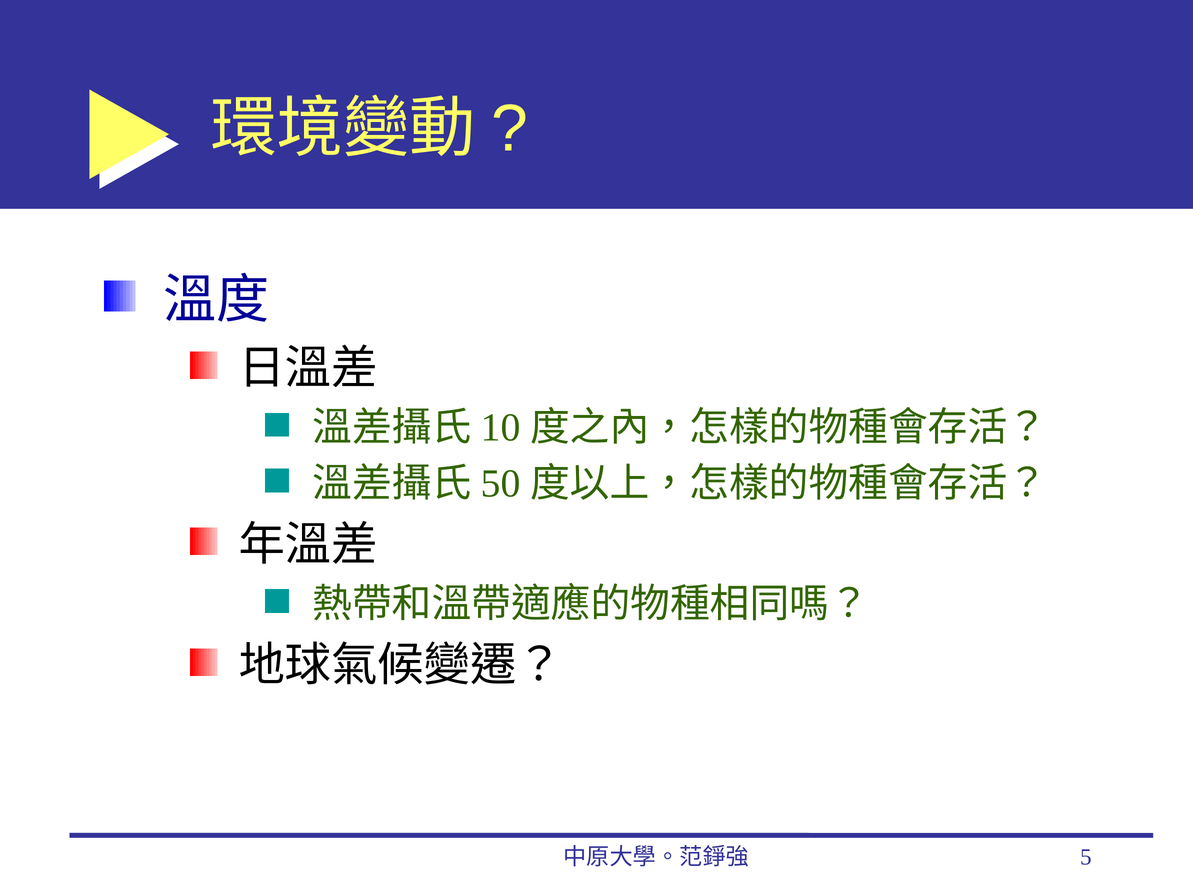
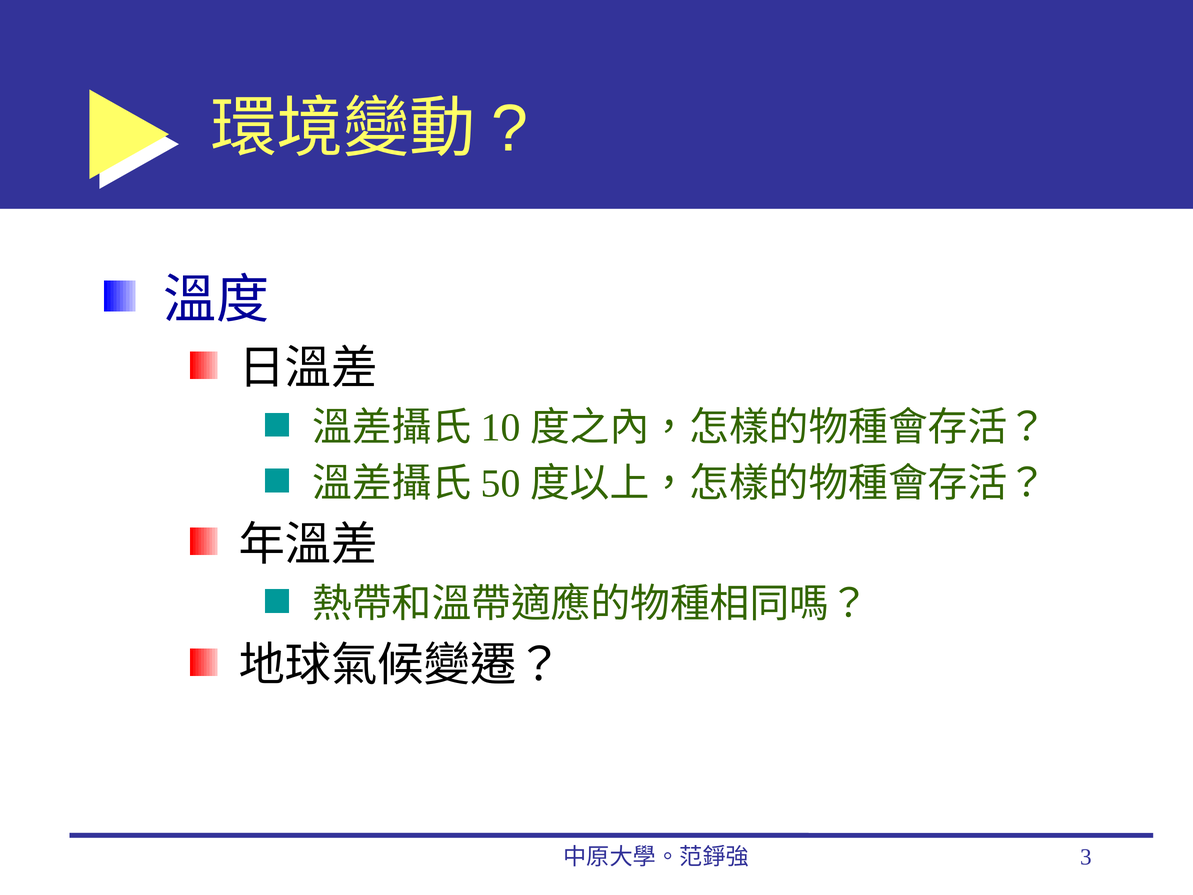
5: 5 -> 3
